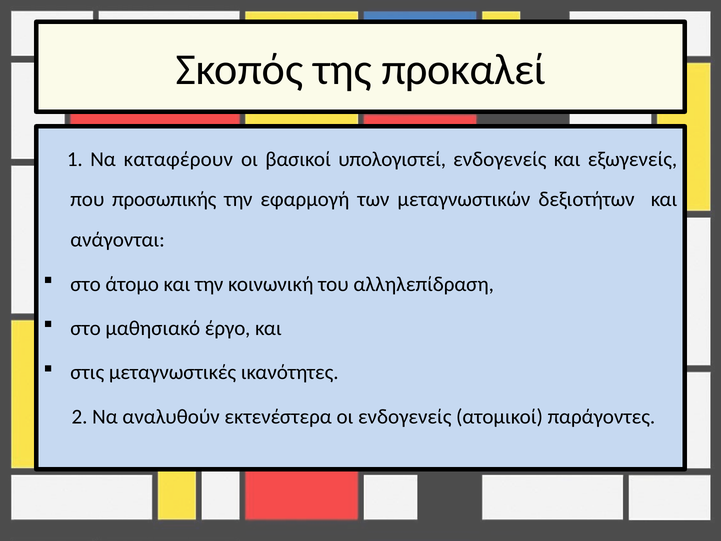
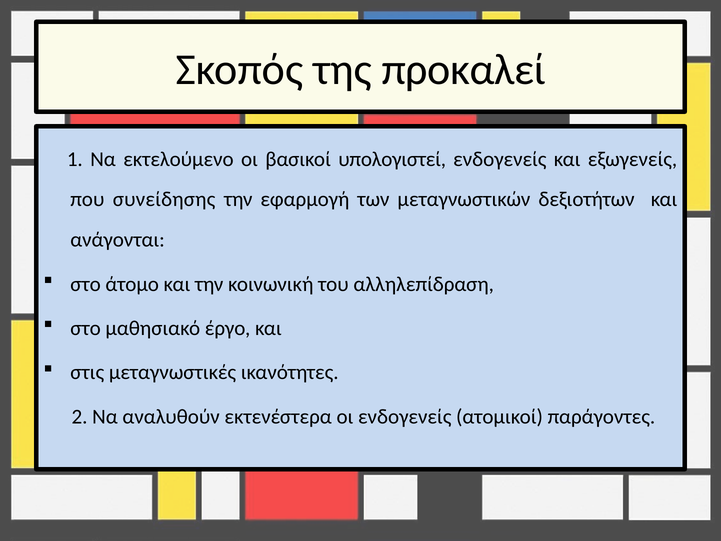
καταφέρουν: καταφέρουν -> εκτελούμενο
προσωπικής: προσωπικής -> συνείδησης
